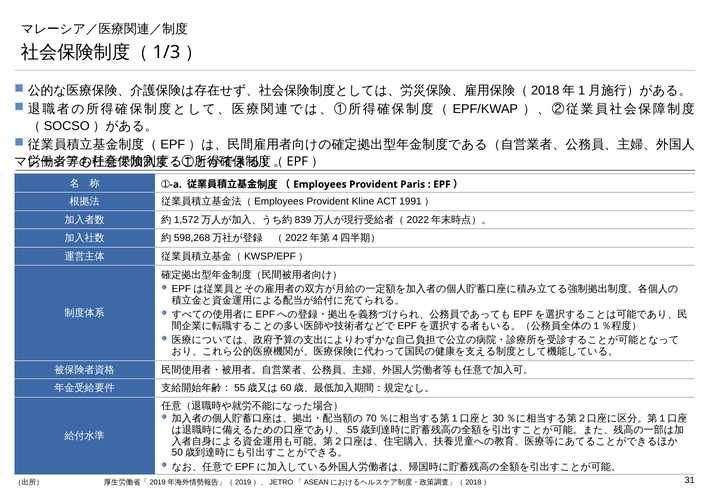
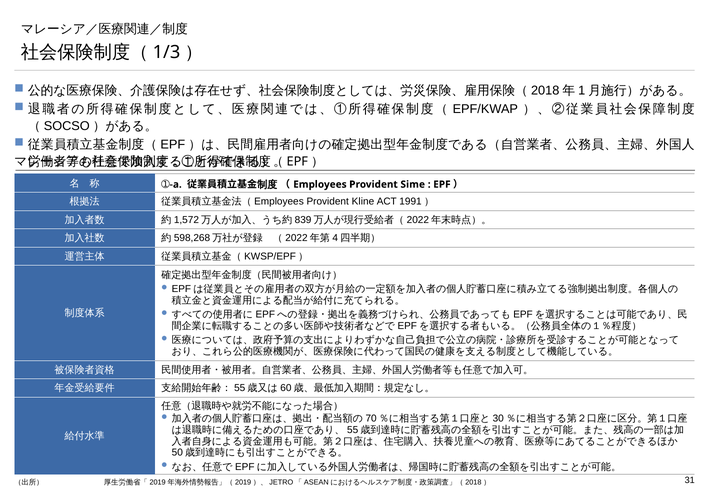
Paris: Paris -> Sime
